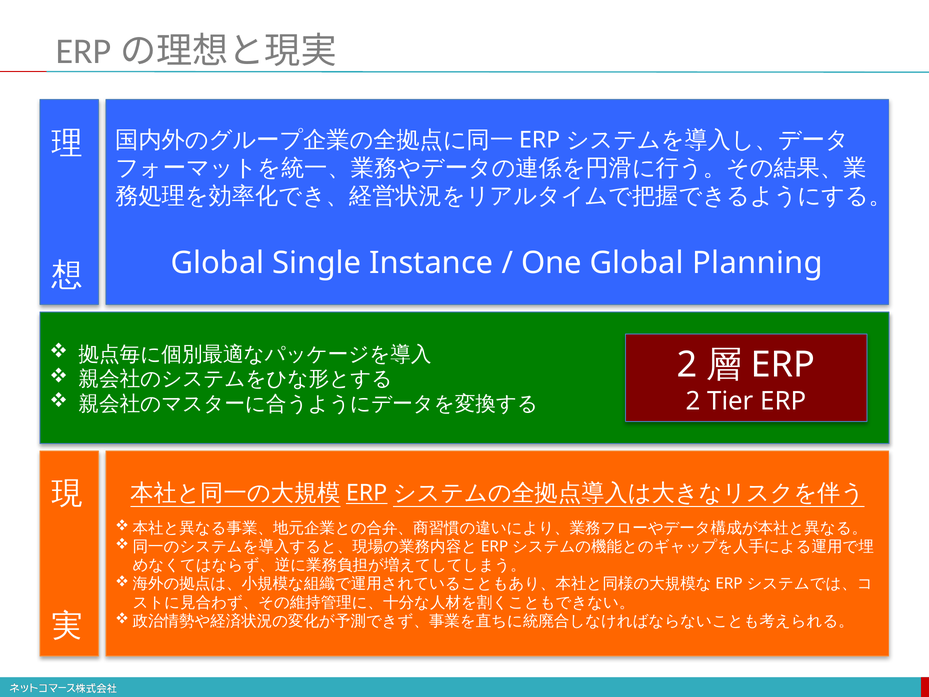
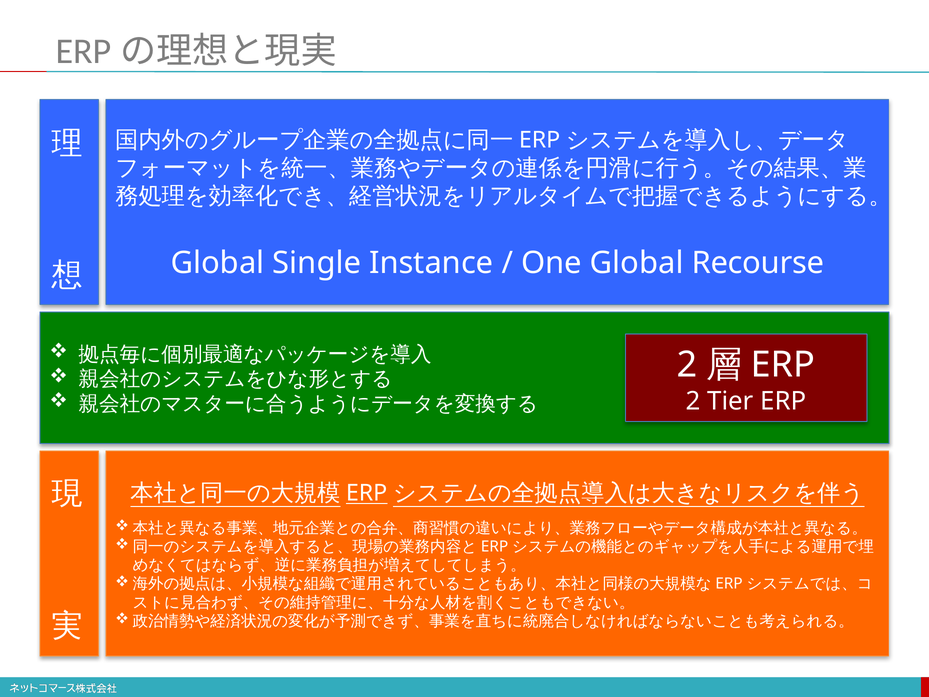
Planning: Planning -> Recourse
